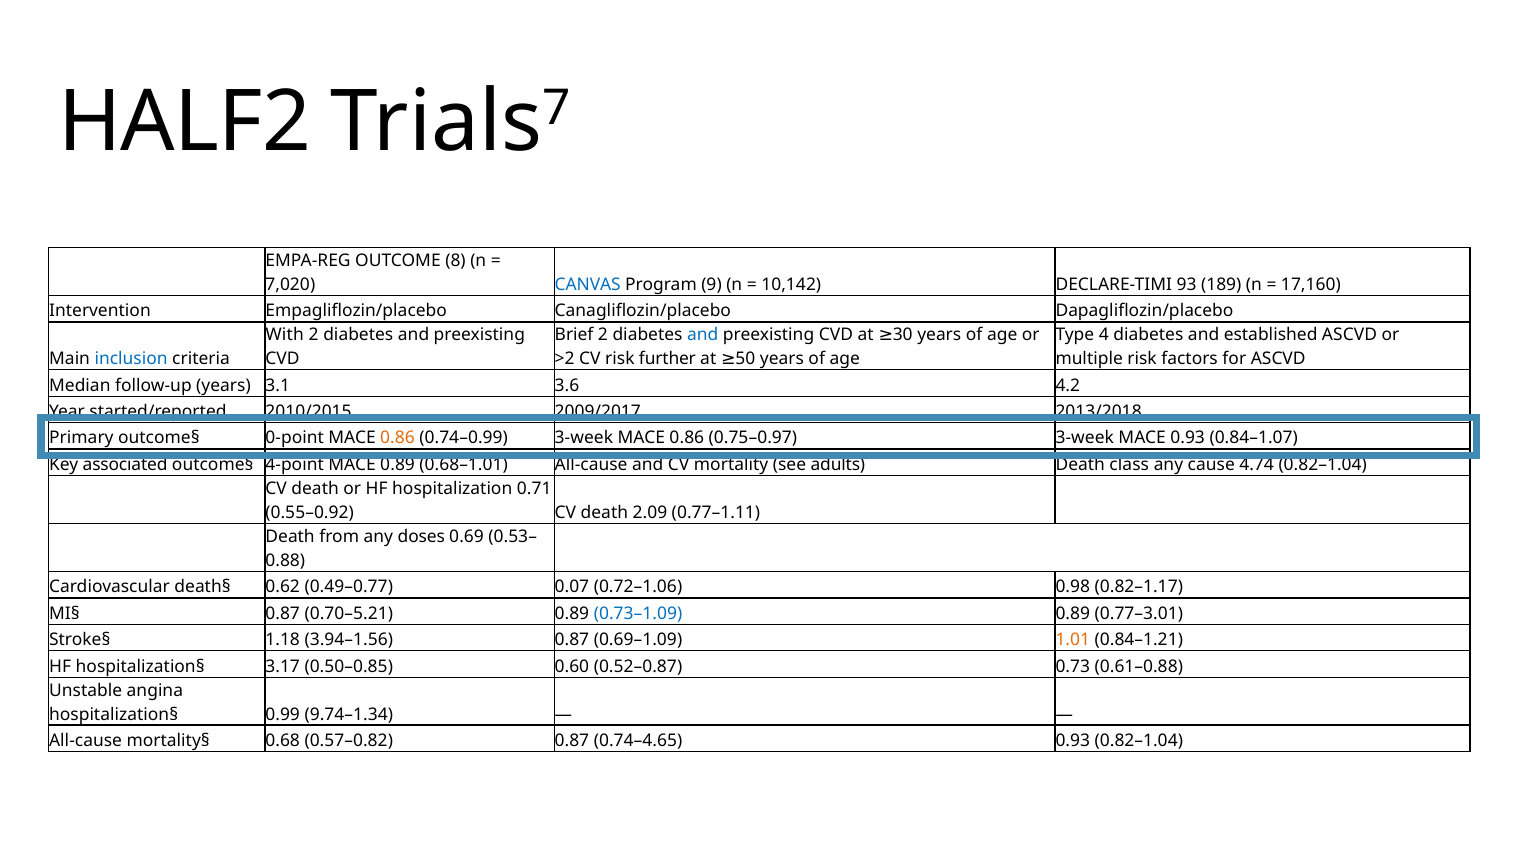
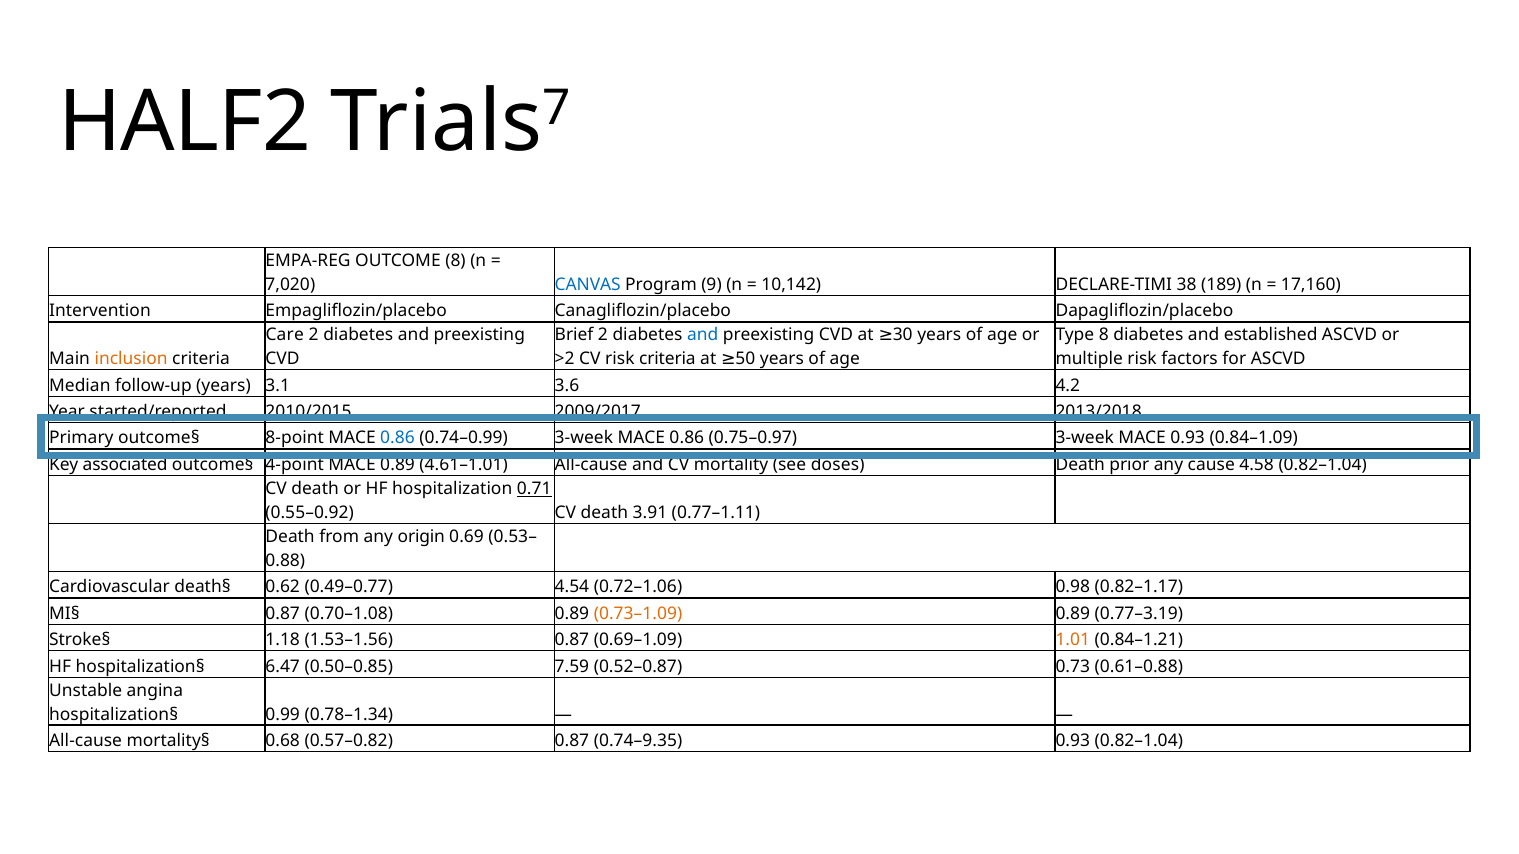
93: 93 -> 38
With: With -> Care
Type 4: 4 -> 8
inclusion colour: blue -> orange
risk further: further -> criteria
0-point: 0-point -> 8-point
0.86 at (398, 438) colour: orange -> blue
0.84–1.07: 0.84–1.07 -> 0.84–1.09
0.68–1.01: 0.68–1.01 -> 4.61–1.01
adults: adults -> doses
class: class -> prior
4.74: 4.74 -> 4.58
0.71 underline: none -> present
2.09: 2.09 -> 3.91
doses: doses -> origin
0.07: 0.07 -> 4.54
0.70–5.21: 0.70–5.21 -> 0.70–1.08
0.73–1.09 colour: blue -> orange
0.77–3.01: 0.77–3.01 -> 0.77–3.19
3.94–1.56: 3.94–1.56 -> 1.53–1.56
3.17: 3.17 -> 6.47
0.60: 0.60 -> 7.59
9.74–1.34: 9.74–1.34 -> 0.78–1.34
0.74–4.65: 0.74–4.65 -> 0.74–9.35
